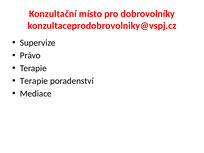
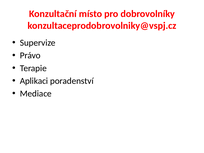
Terapie at (34, 81): Terapie -> Aplikaci
